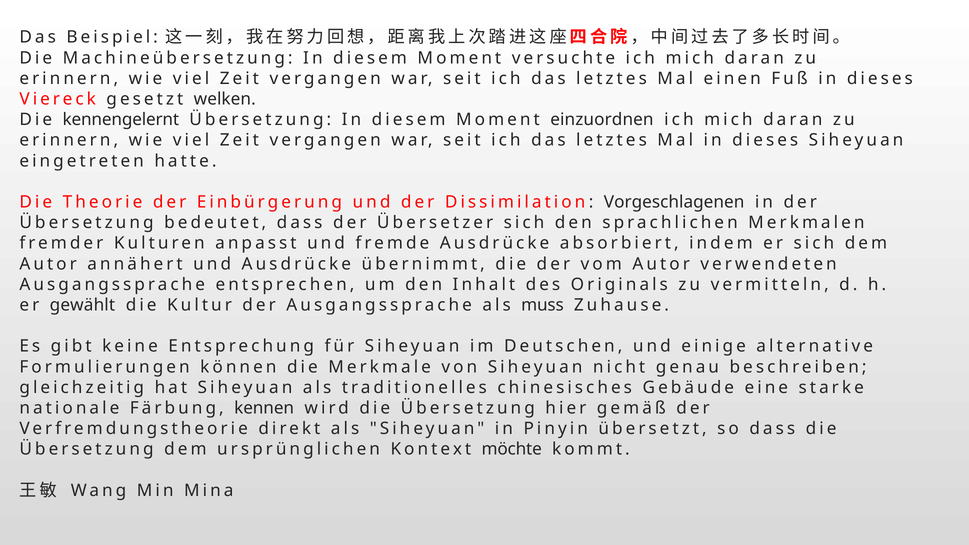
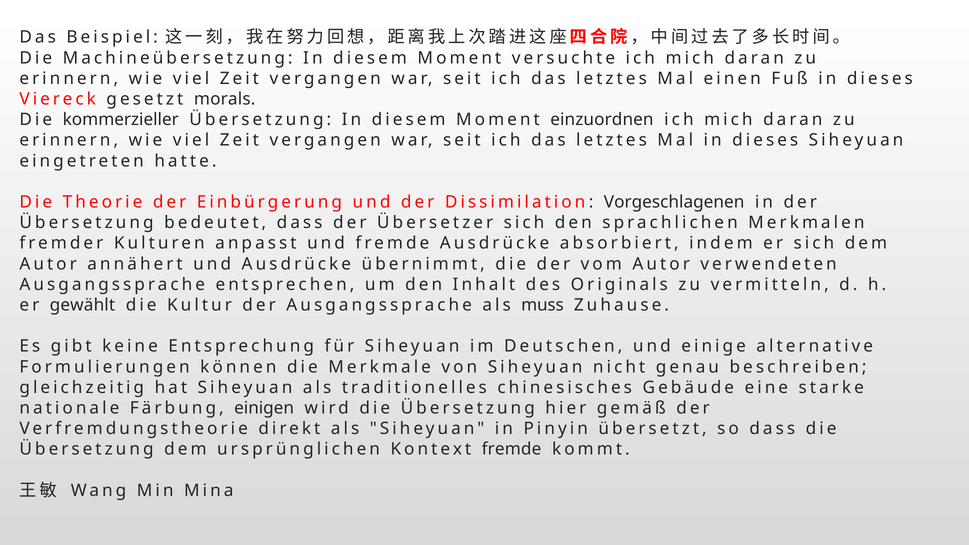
welken: welken -> morals
kennengelernt: kennengelernt -> kommerzieller
kennen: kennen -> einigen
Kontext möchte: möchte -> fremde
